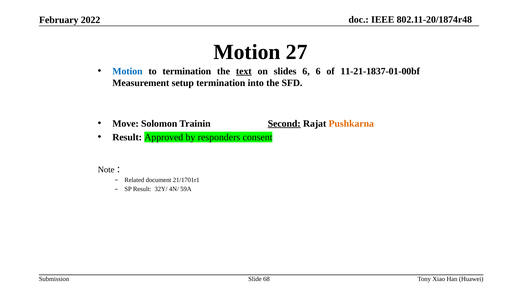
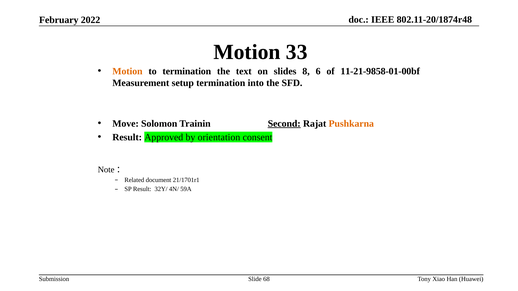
27: 27 -> 33
Motion at (127, 71) colour: blue -> orange
text underline: present -> none
slides 6: 6 -> 8
11-21-1837-01-00bf: 11-21-1837-01-00bf -> 11-21-9858-01-00bf
responders: responders -> orientation
